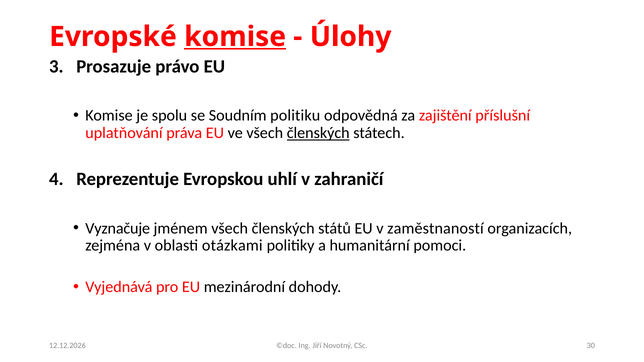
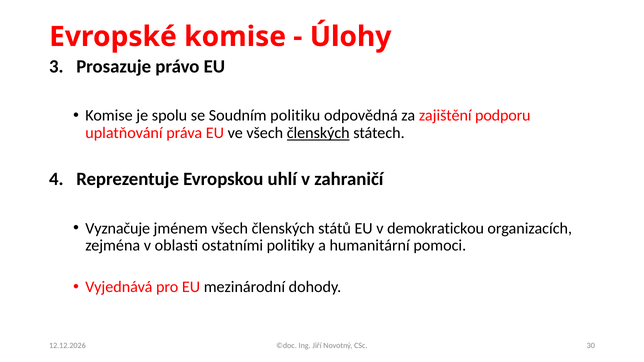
komise at (235, 37) underline: present -> none
příslušní: příslušní -> podporu
zaměstnaností: zaměstnaností -> demokratickou
otázkami: otázkami -> ostatními
